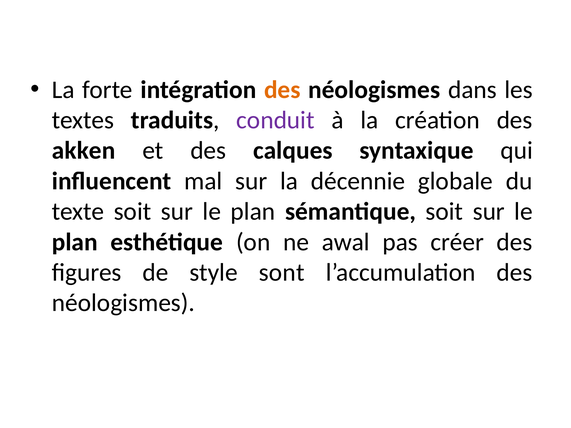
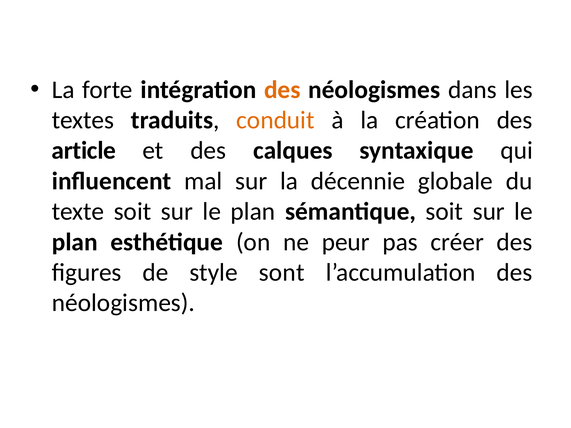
conduit colour: purple -> orange
akken: akken -> article
awal: awal -> peur
